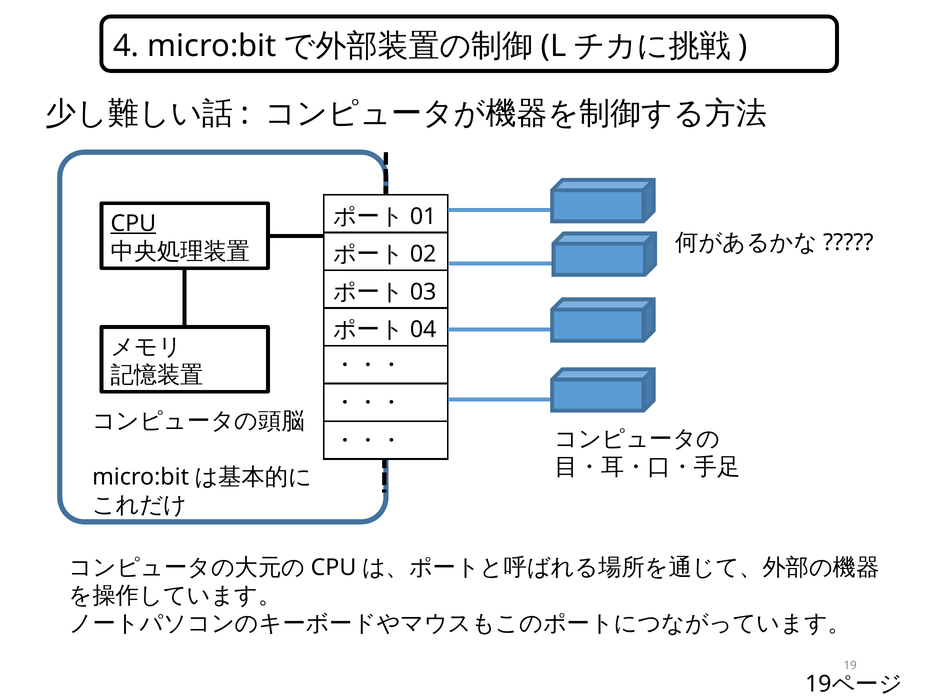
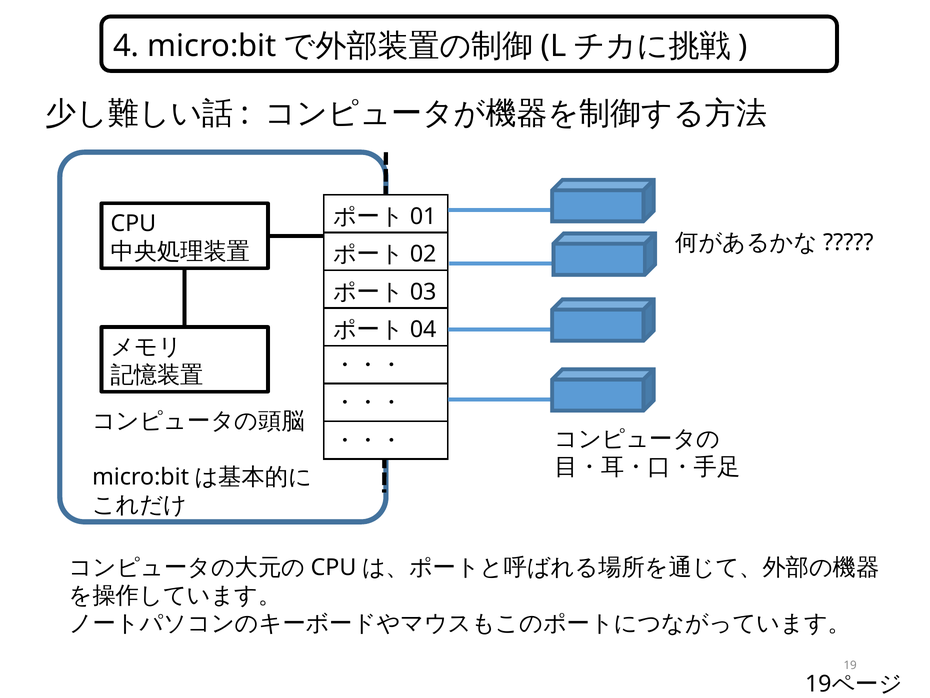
CPU underline: present -> none
